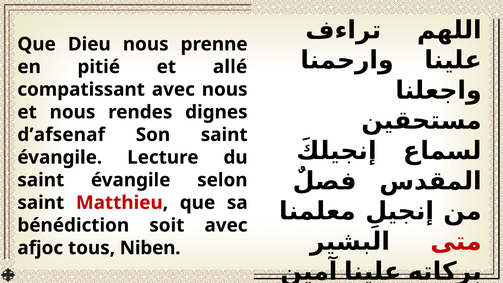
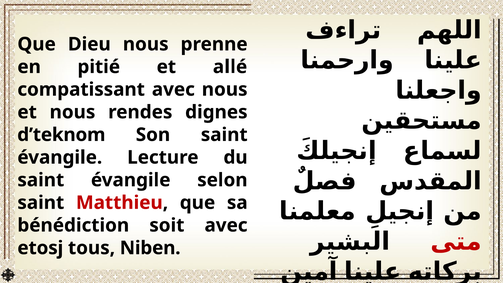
d’afsenaf: d’afsenaf -> d’teknom
afjoc: afjoc -> etosj
